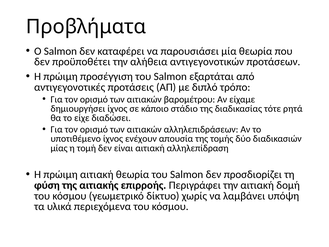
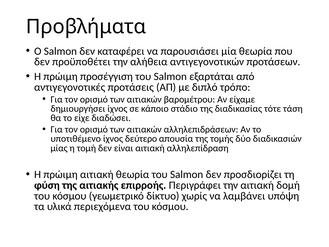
ρητά: ρητά -> τάση
ενέχουν: ενέχουν -> δεύτερο
